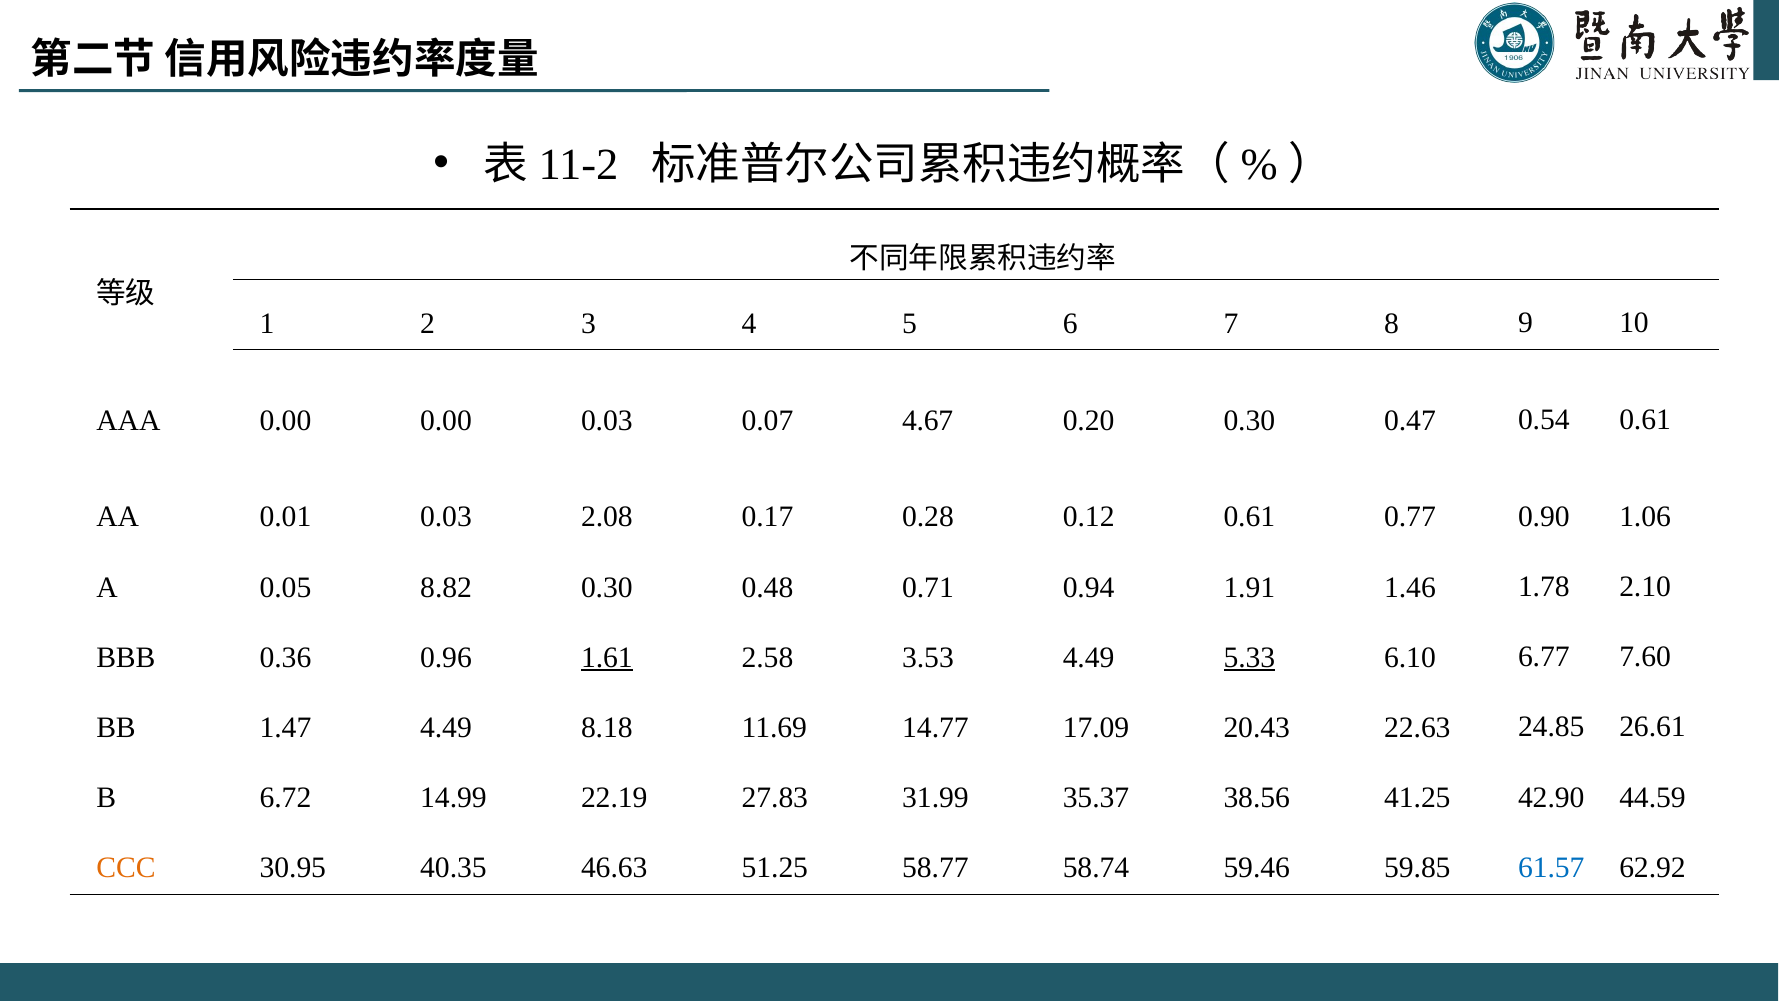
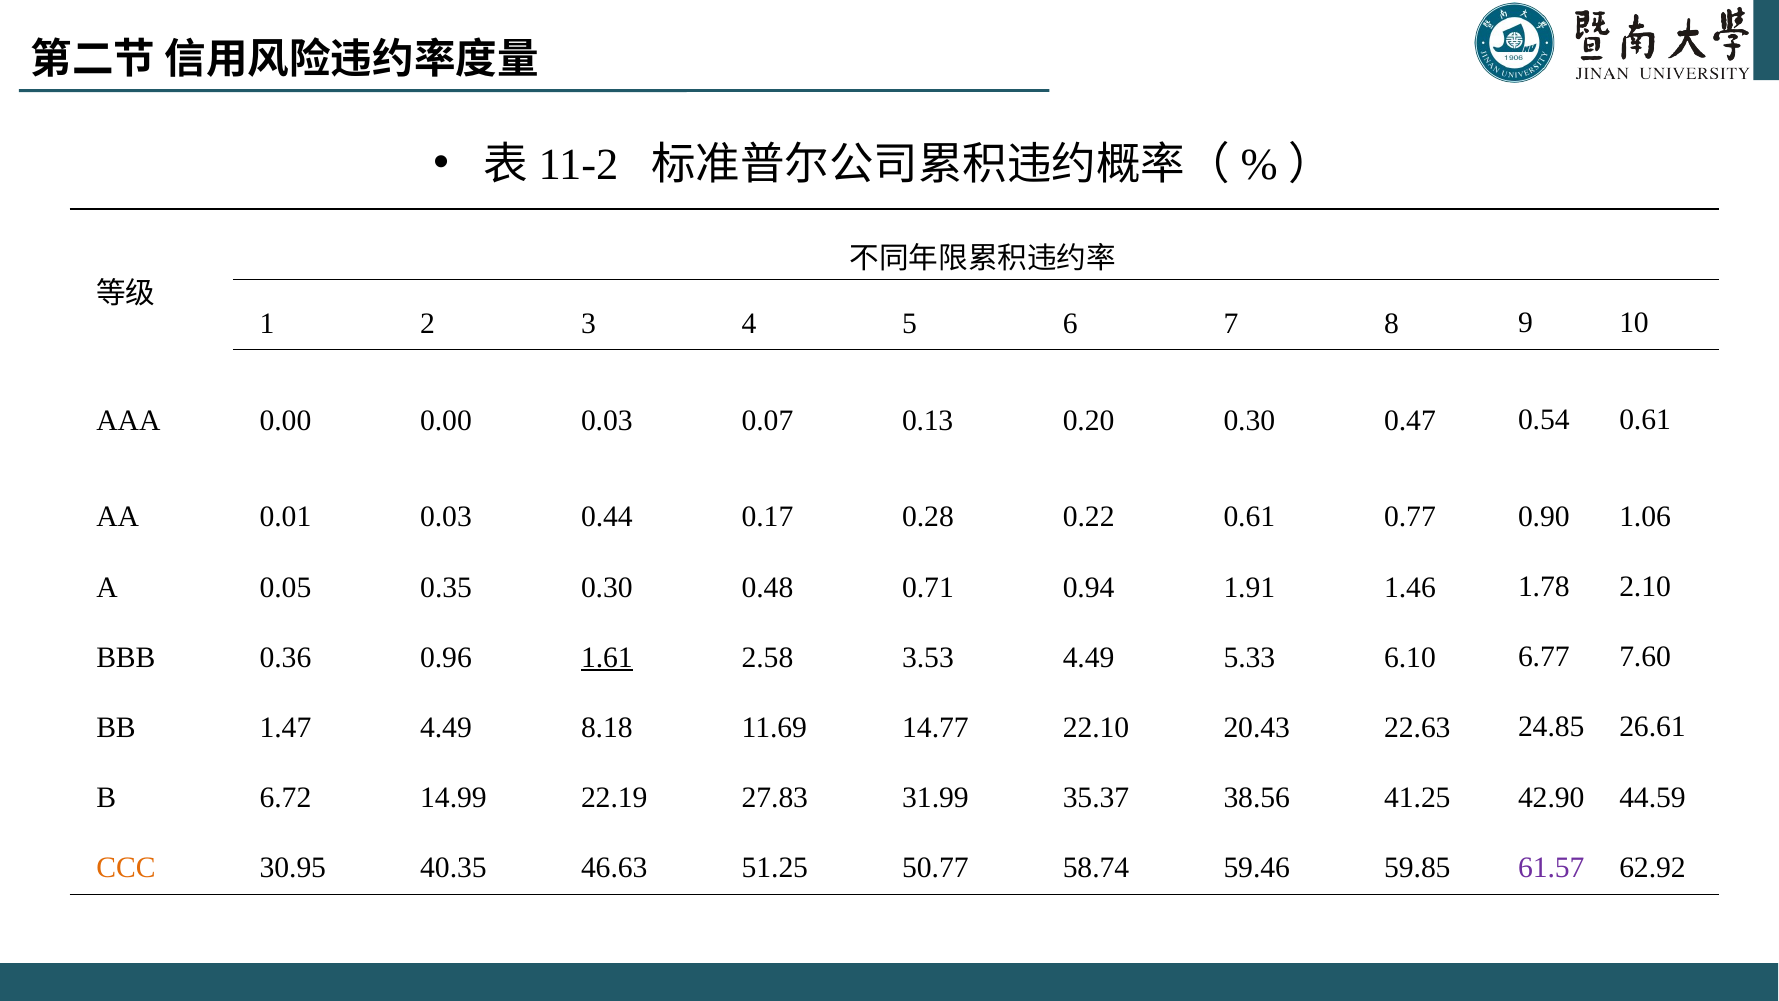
4.67: 4.67 -> 0.13
2.08: 2.08 -> 0.44
0.12: 0.12 -> 0.22
8.82: 8.82 -> 0.35
5.33 underline: present -> none
17.09: 17.09 -> 22.10
58.77: 58.77 -> 50.77
61.57 colour: blue -> purple
